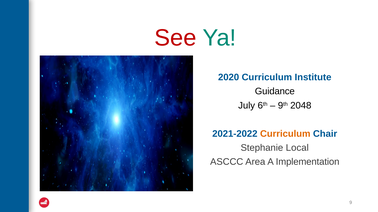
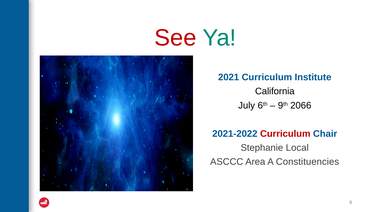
2020: 2020 -> 2021
Guidance: Guidance -> California
2048: 2048 -> 2066
Curriculum at (285, 134) colour: orange -> red
Implementation: Implementation -> Constituencies
